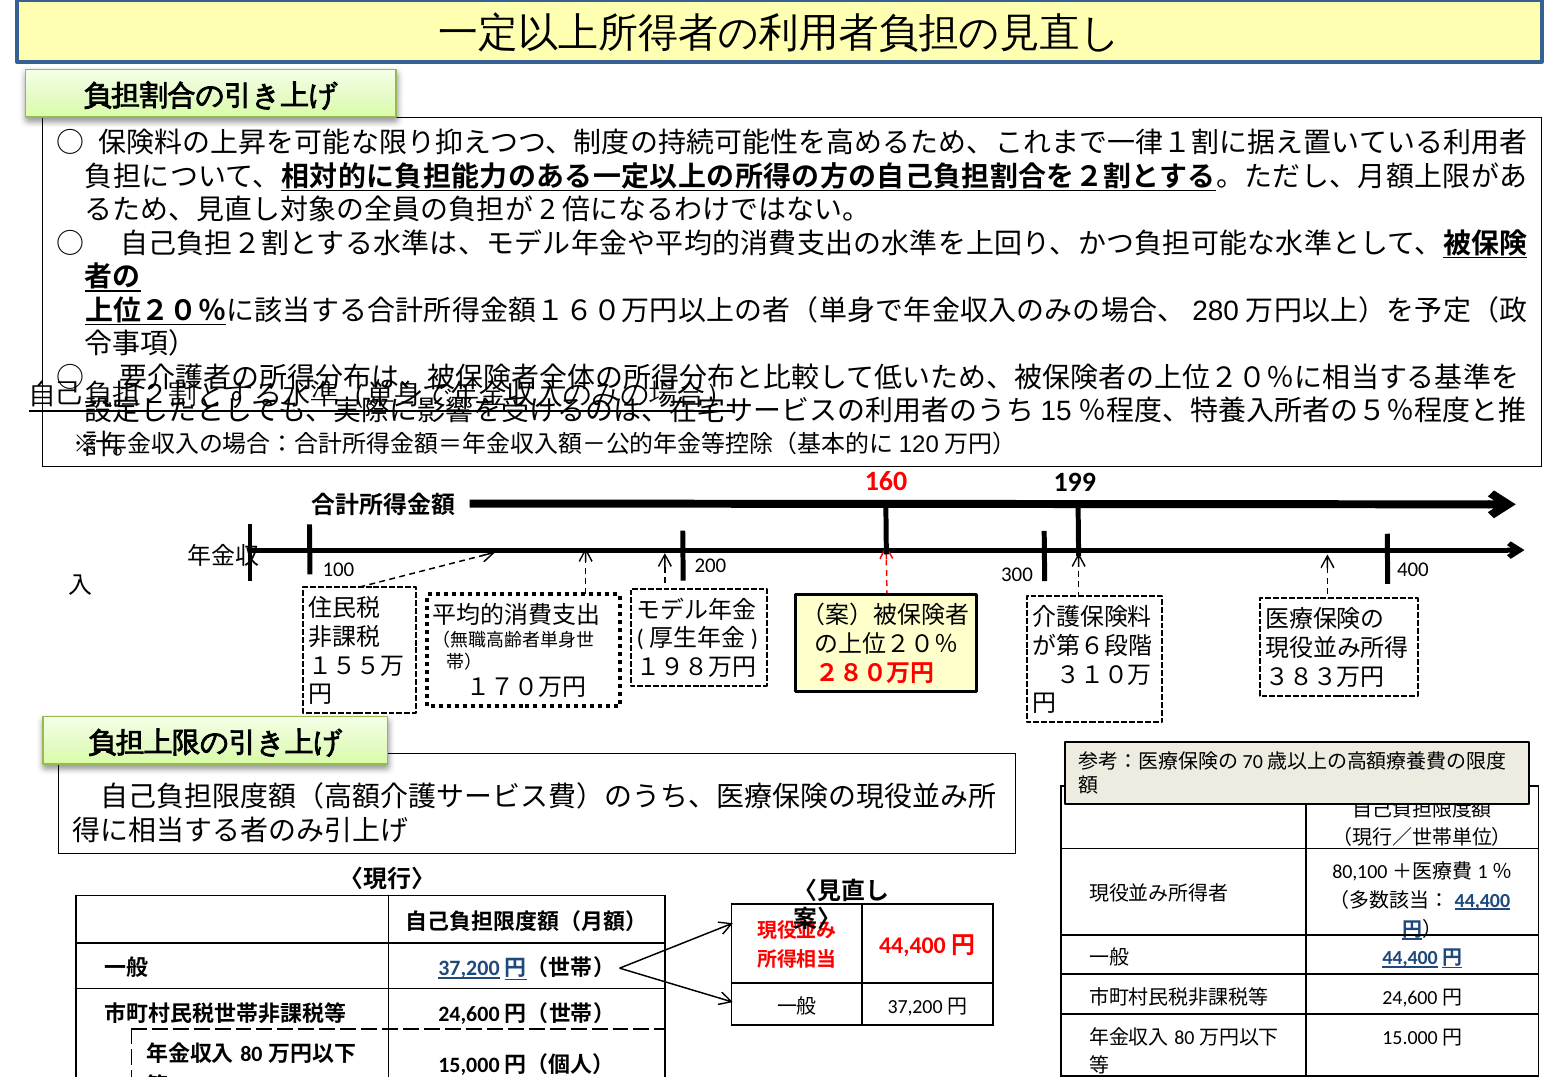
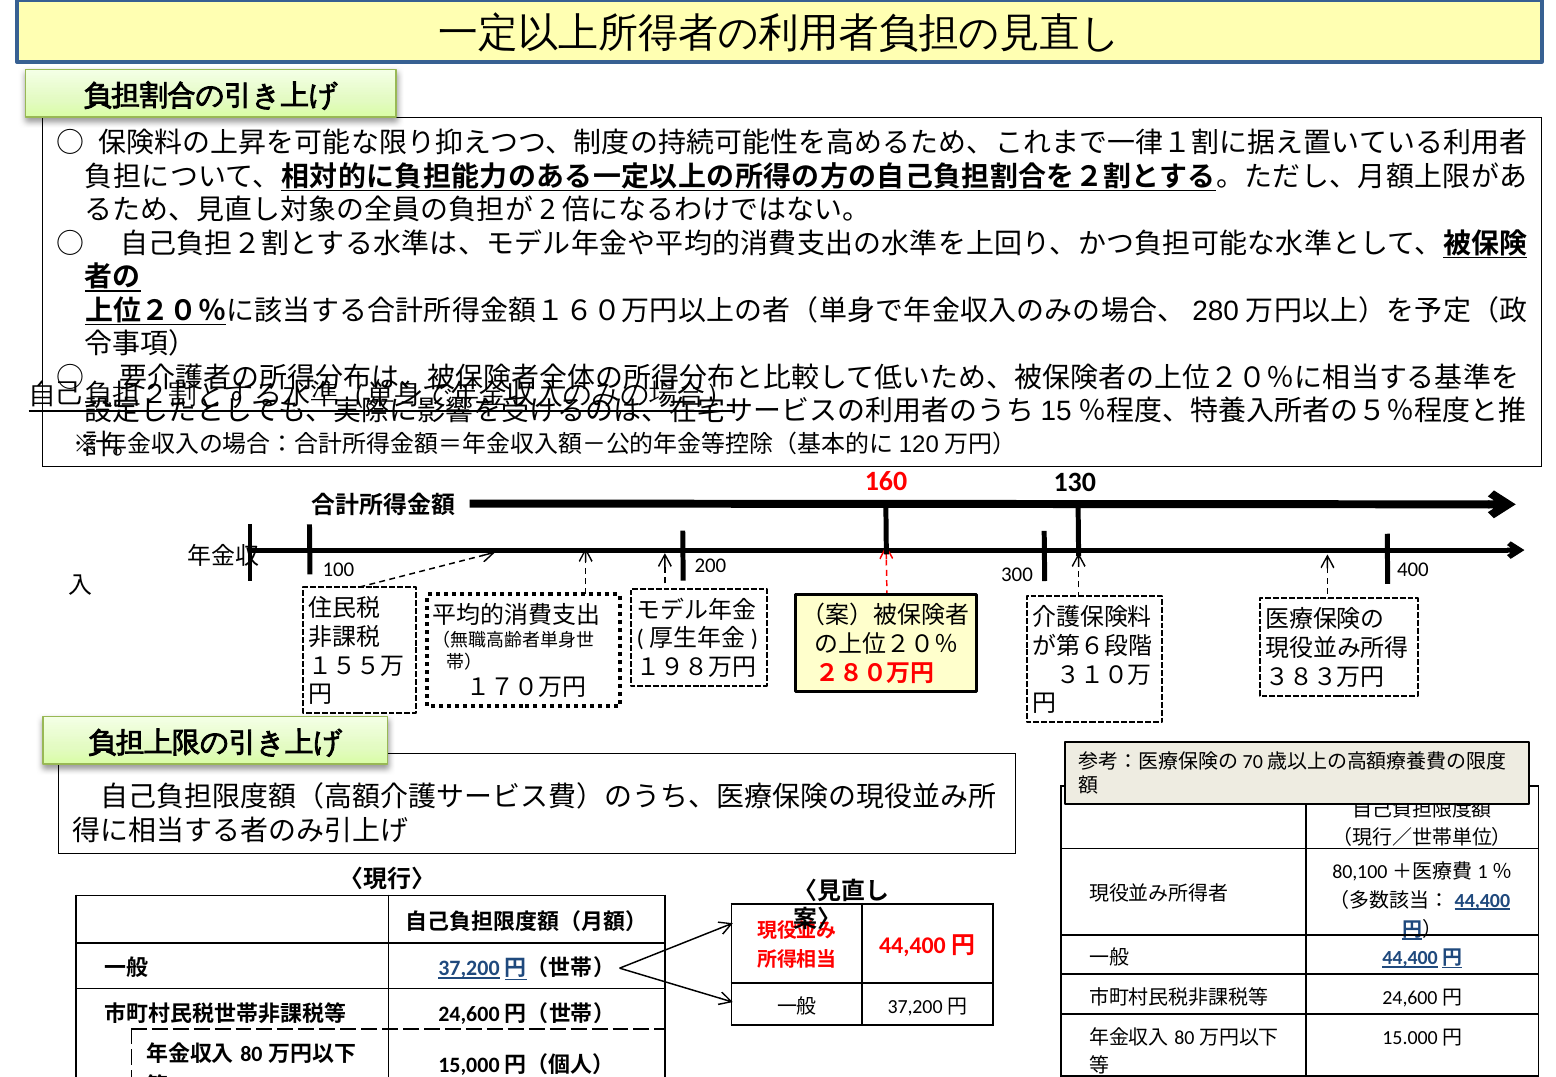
199: 199 -> 130
